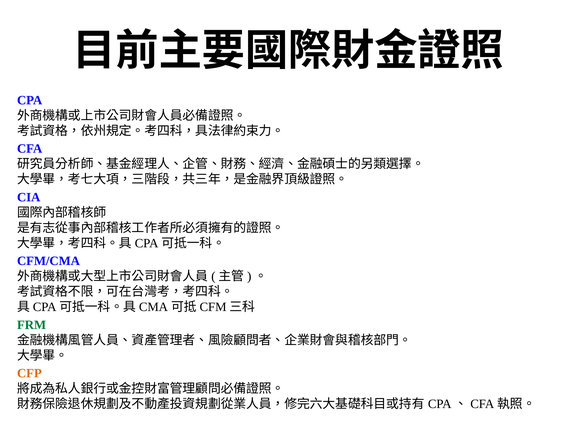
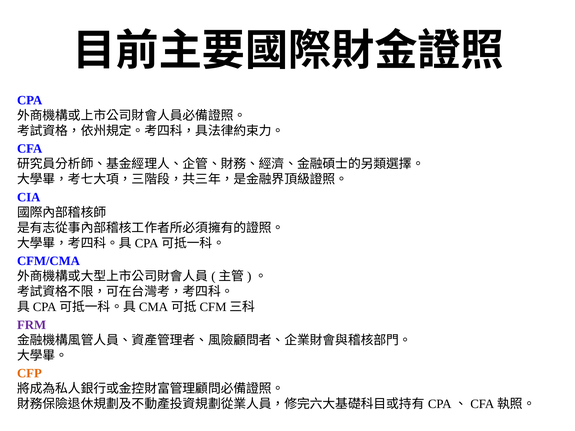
FRM colour: green -> purple
